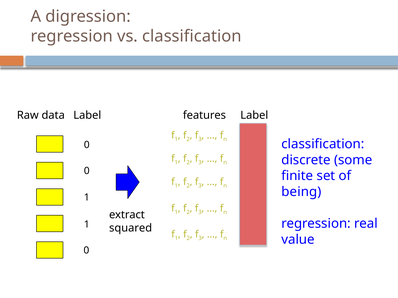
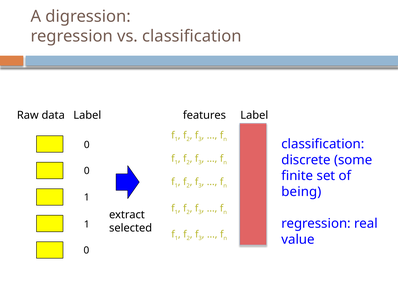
squared: squared -> selected
